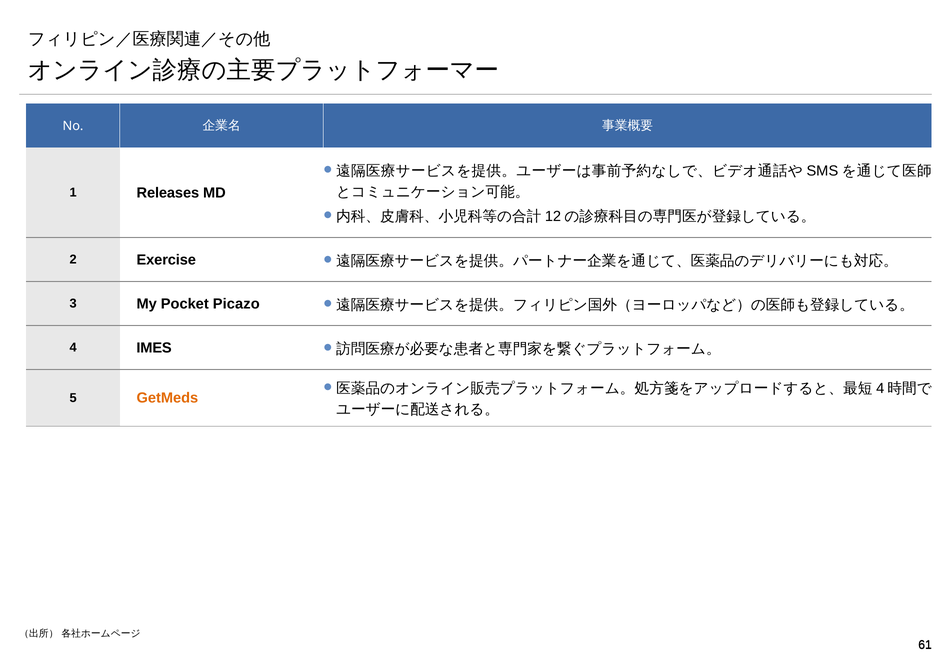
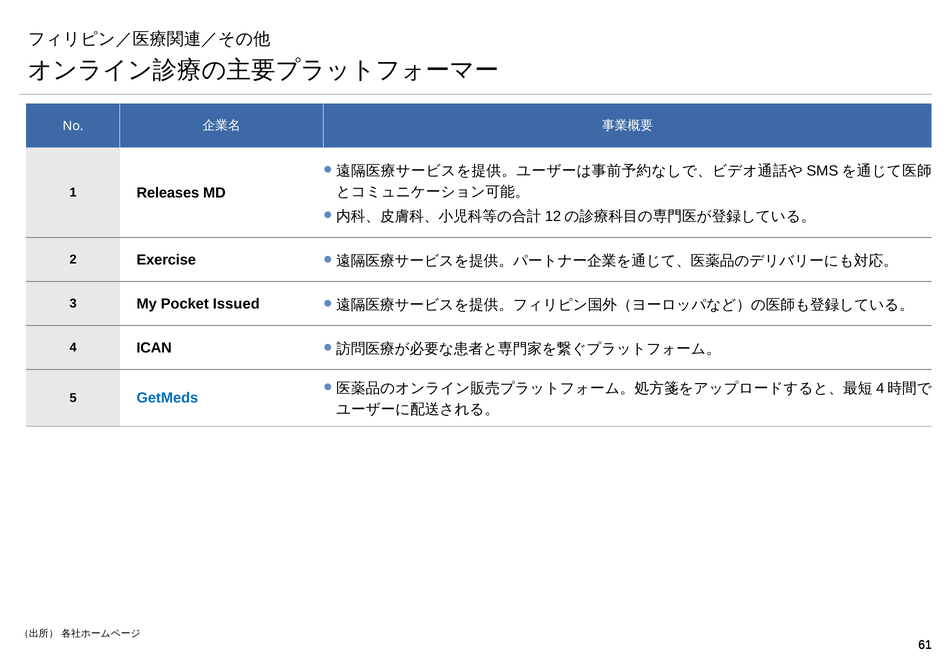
Picazo: Picazo -> Issued
IMES: IMES -> ICAN
GetMeds colour: orange -> blue
